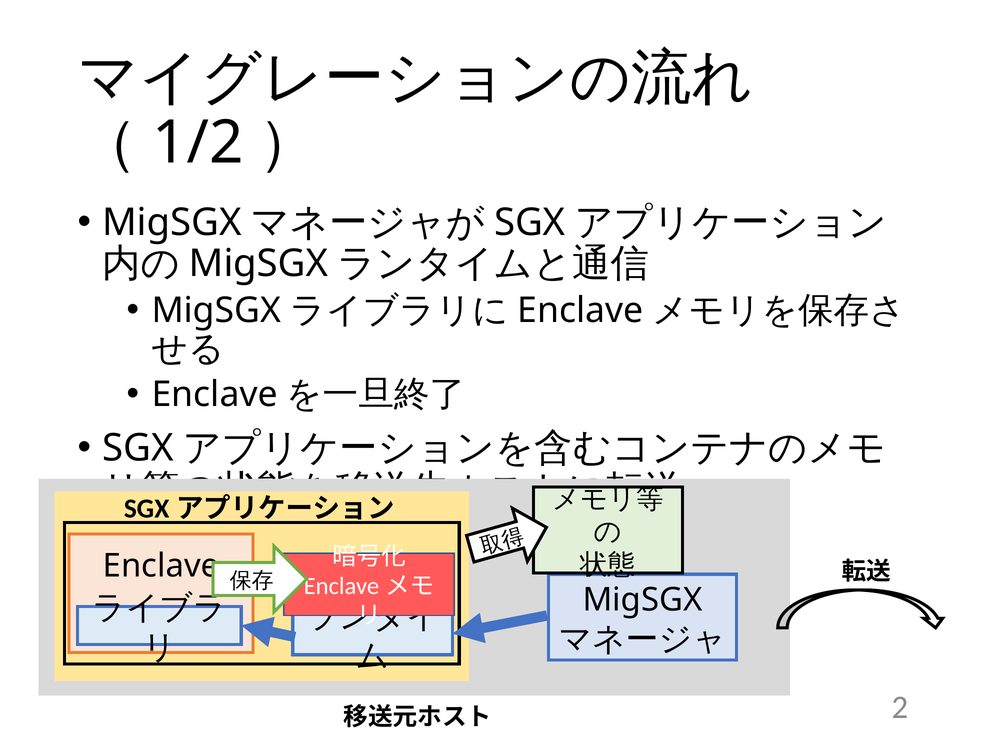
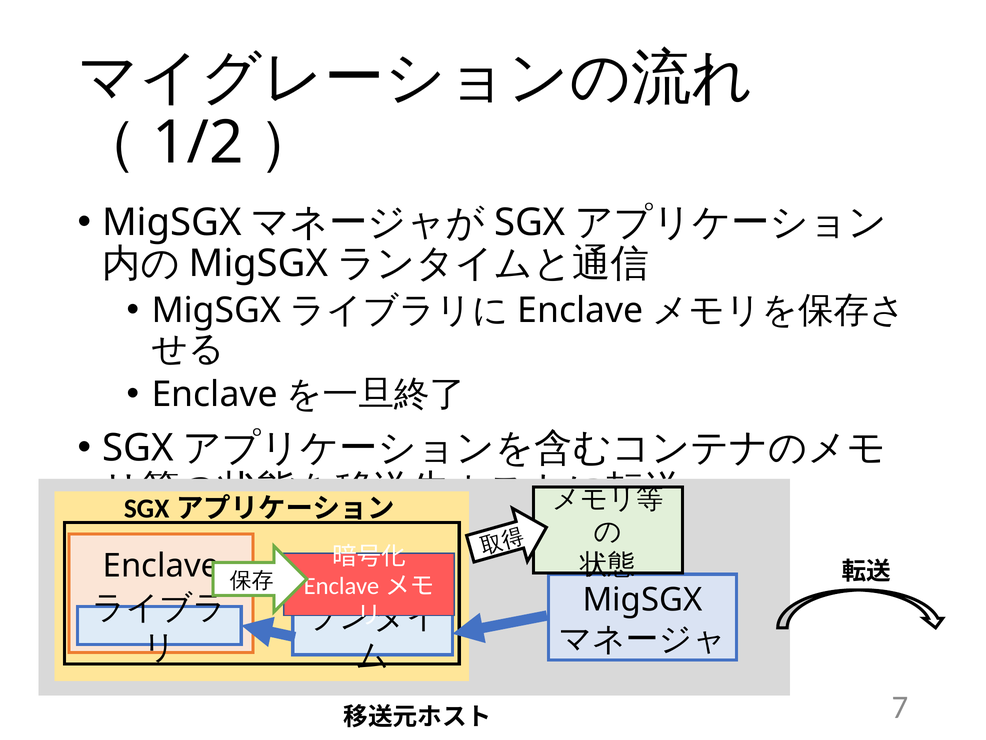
2: 2 -> 7
